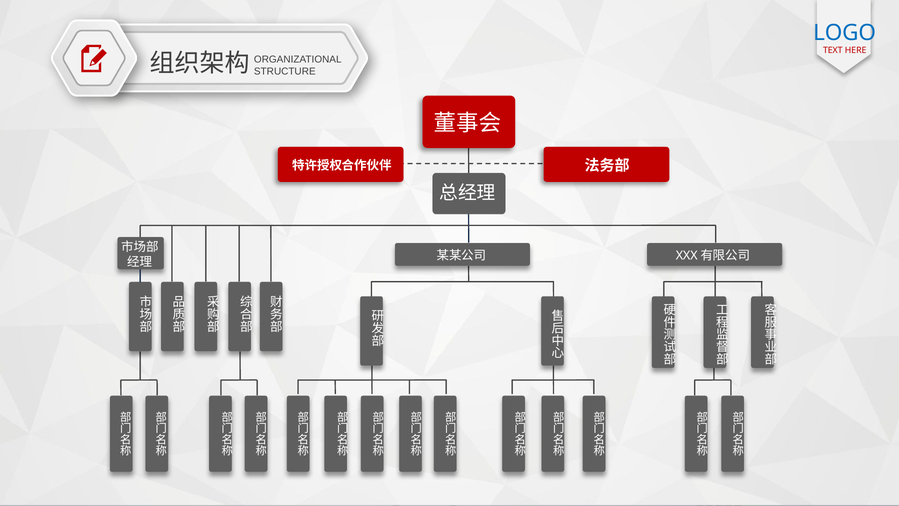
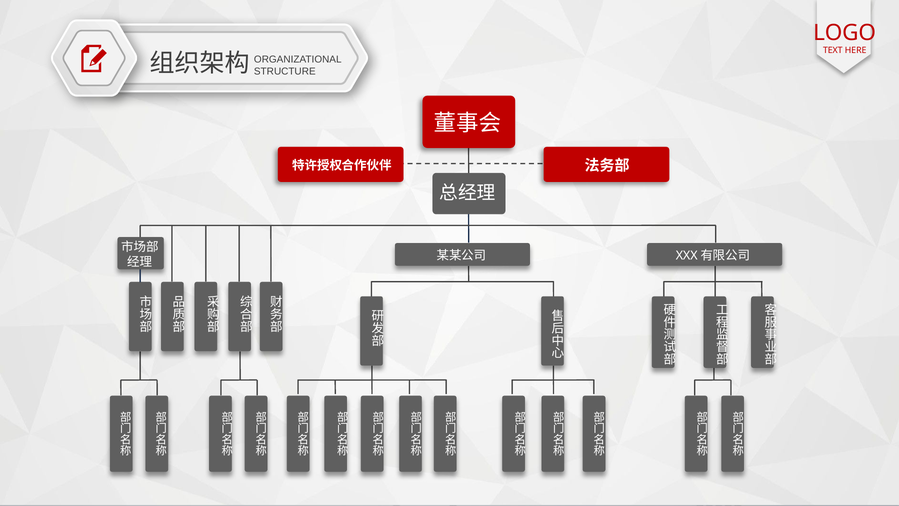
LOGO colour: blue -> red
